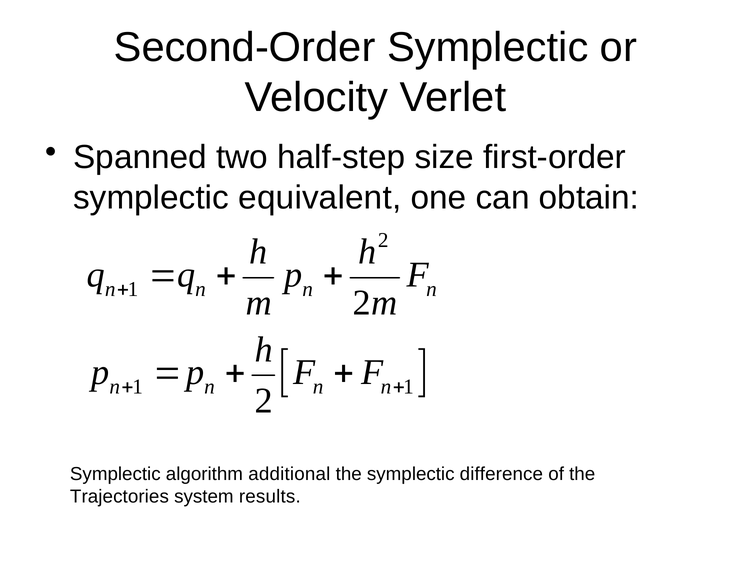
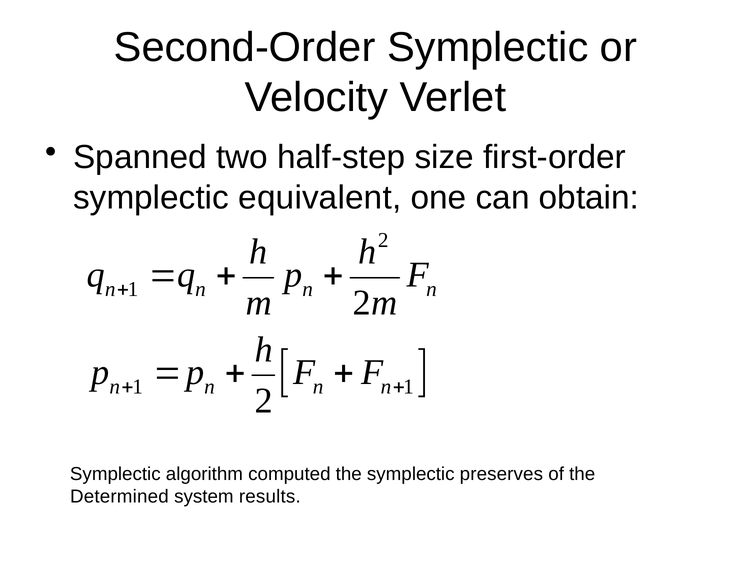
additional: additional -> computed
difference: difference -> preserves
Trajectories: Trajectories -> Determined
